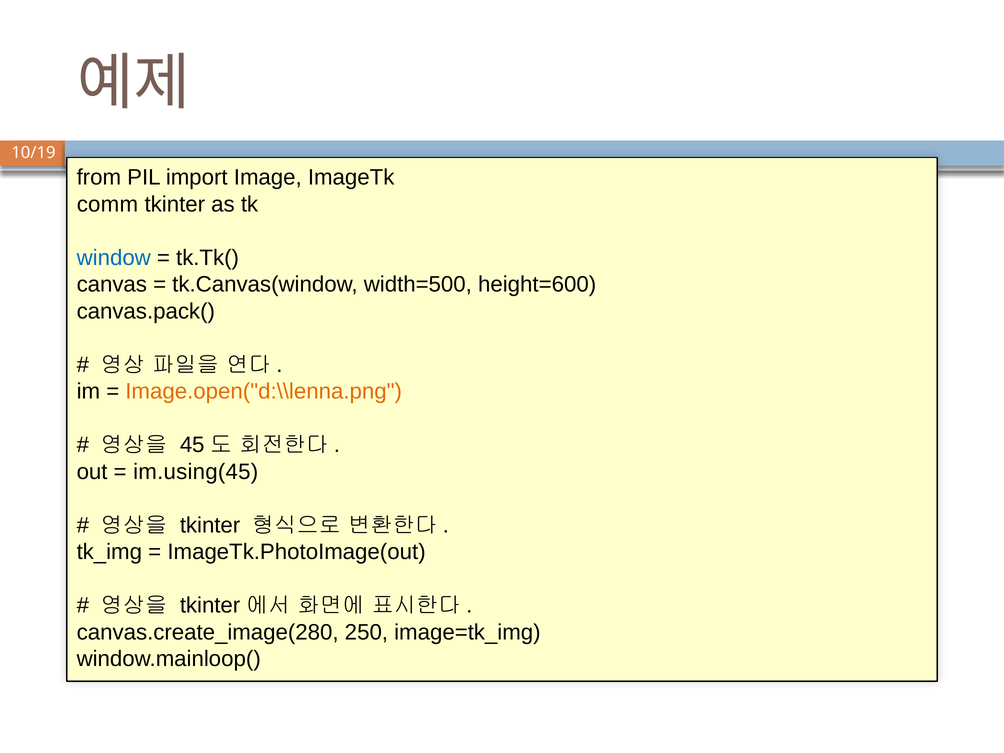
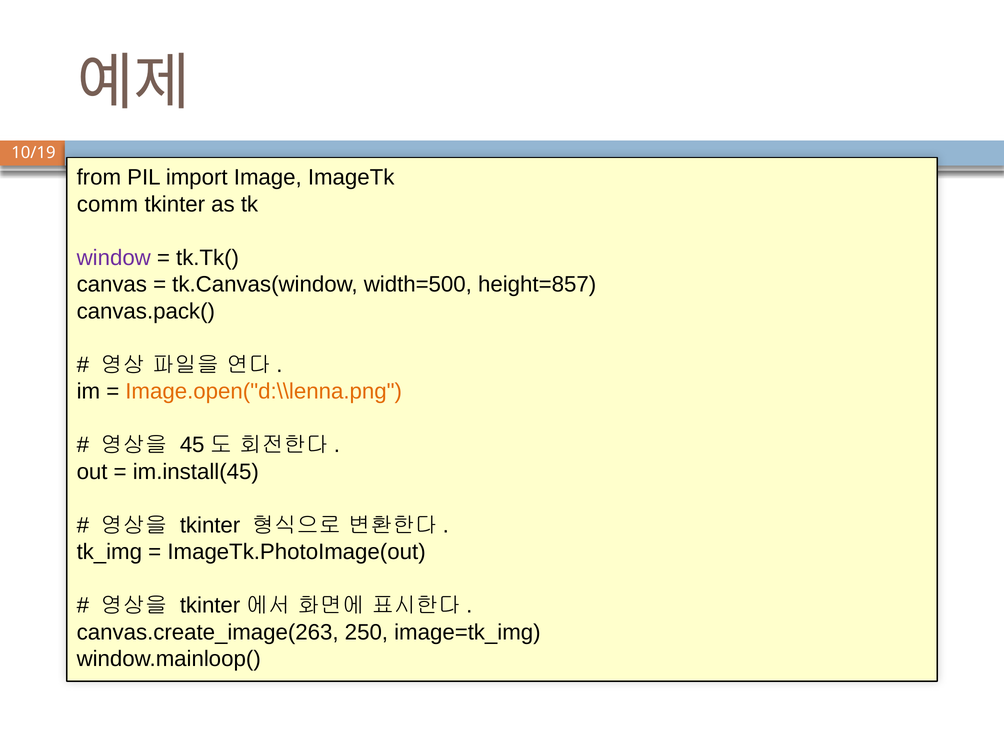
window colour: blue -> purple
height=600: height=600 -> height=857
im.using(45: im.using(45 -> im.install(45
canvas.create_image(280: canvas.create_image(280 -> canvas.create_image(263
